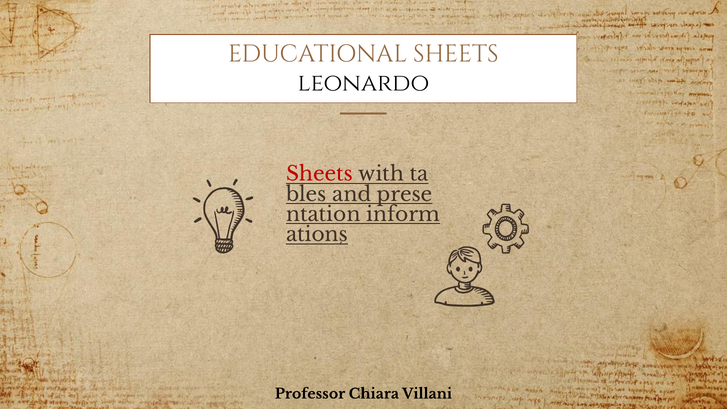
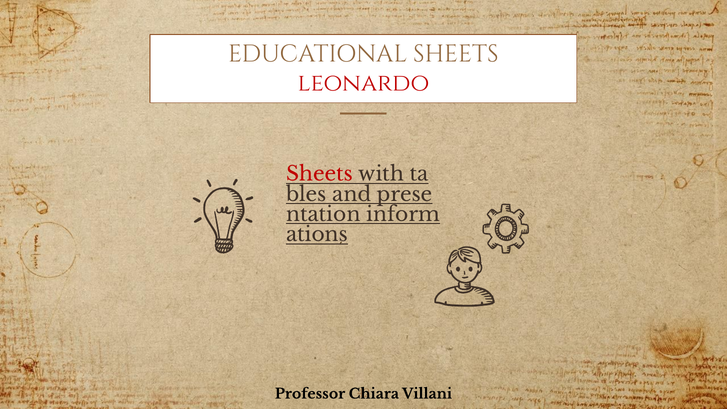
leonardo colour: black -> red
